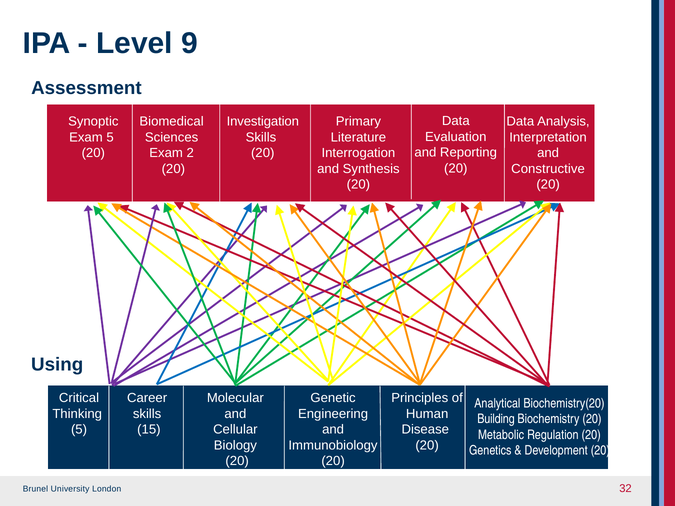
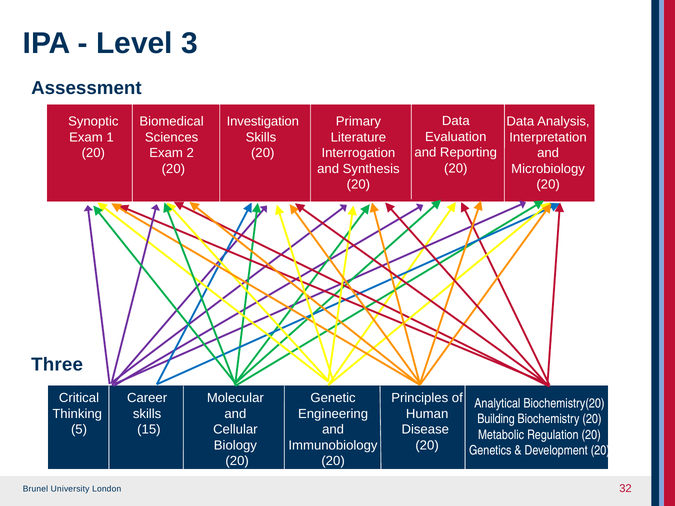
9: 9 -> 3
Exam 5: 5 -> 1
Constructive: Constructive -> Microbiology
Using: Using -> Three
